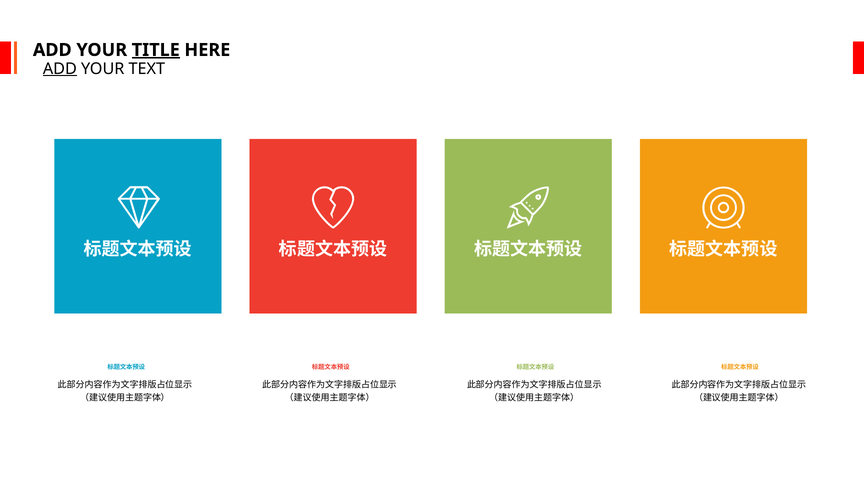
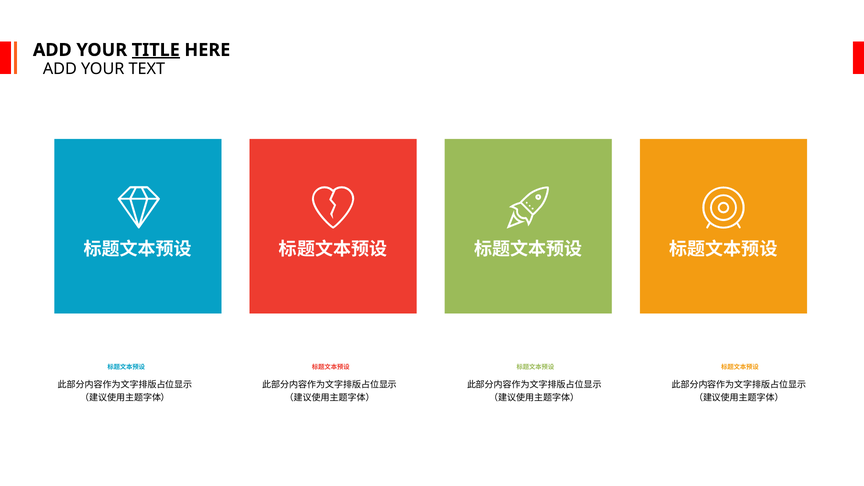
ADD at (60, 69) underline: present -> none
